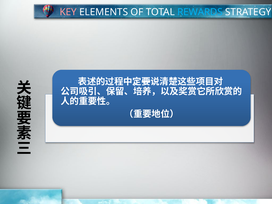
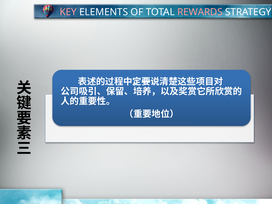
REWARDS colour: light blue -> pink
